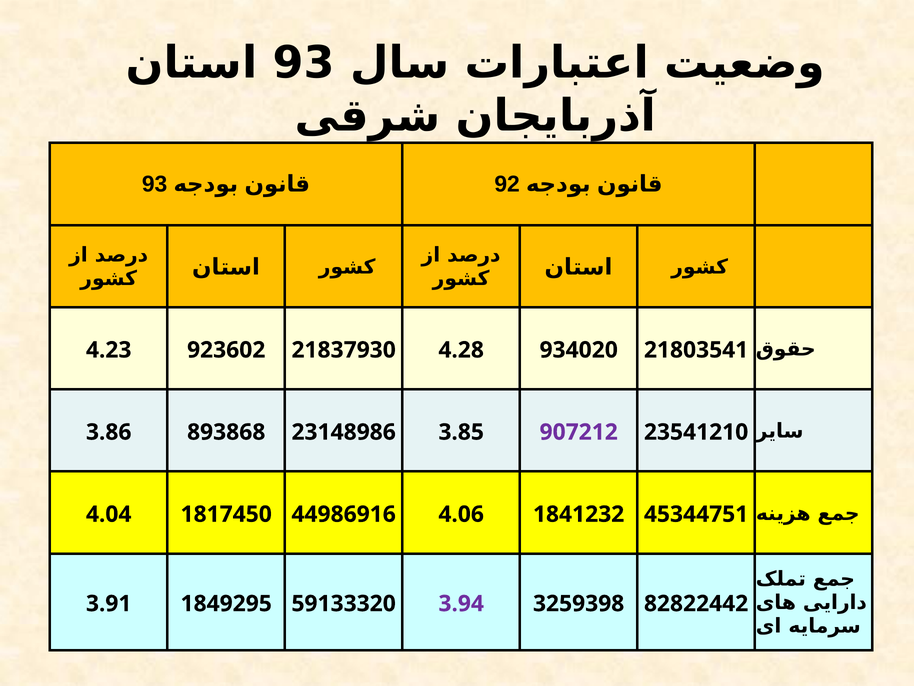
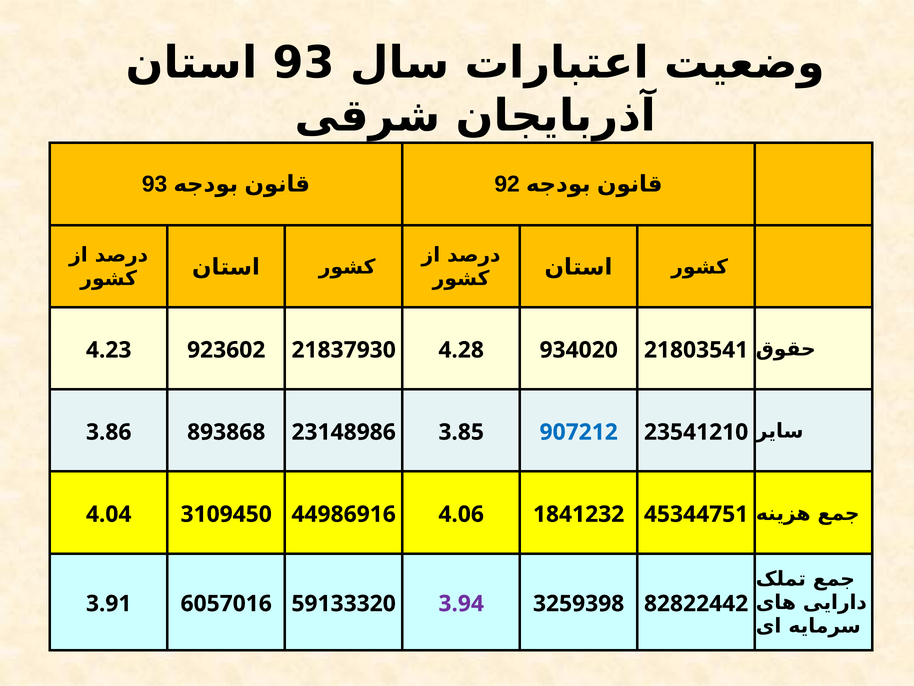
907212 colour: purple -> blue
1817450: 1817450 -> 3109450
1849295: 1849295 -> 6057016
